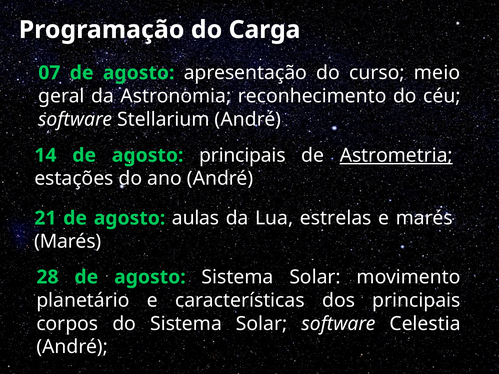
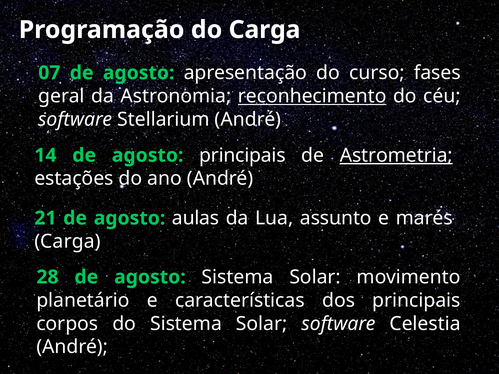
meio: meio -> fases
reconhecimento underline: none -> present
estrelas: estrelas -> assunto
Marés at (68, 242): Marés -> Carga
